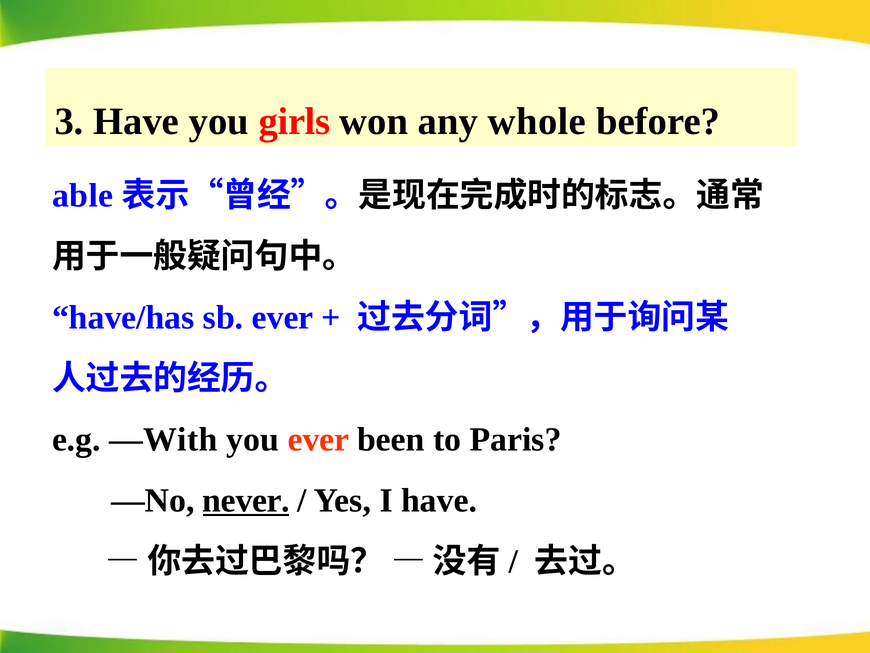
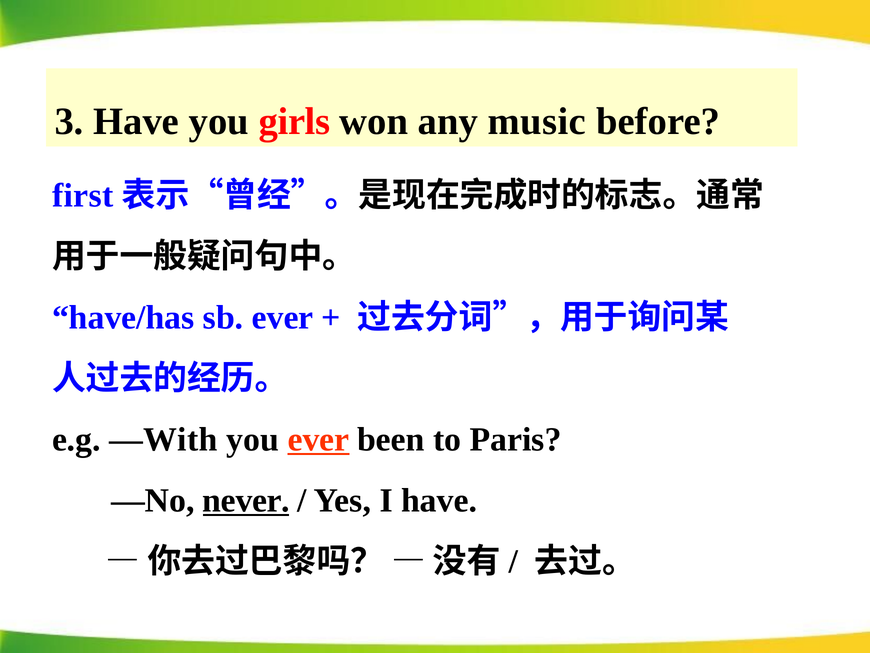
whole: whole -> music
able: able -> first
ever at (318, 439) underline: none -> present
